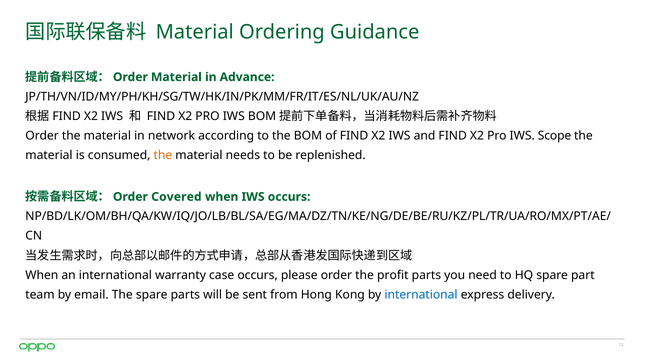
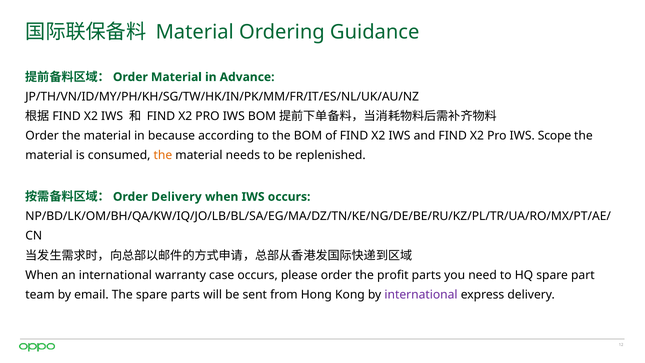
network: network -> because
Order Covered: Covered -> Delivery
international at (421, 295) colour: blue -> purple
